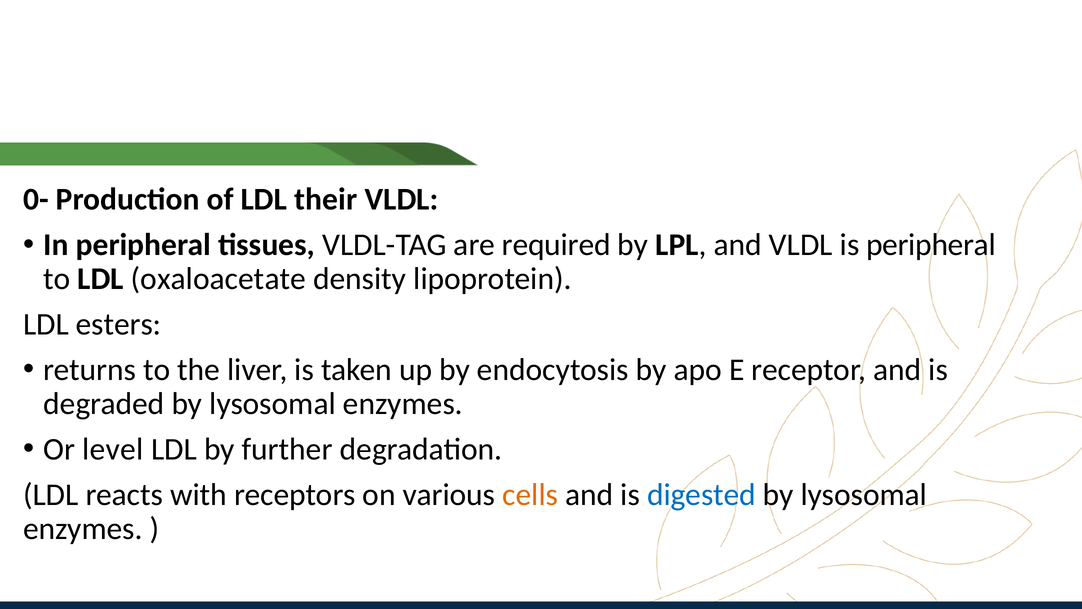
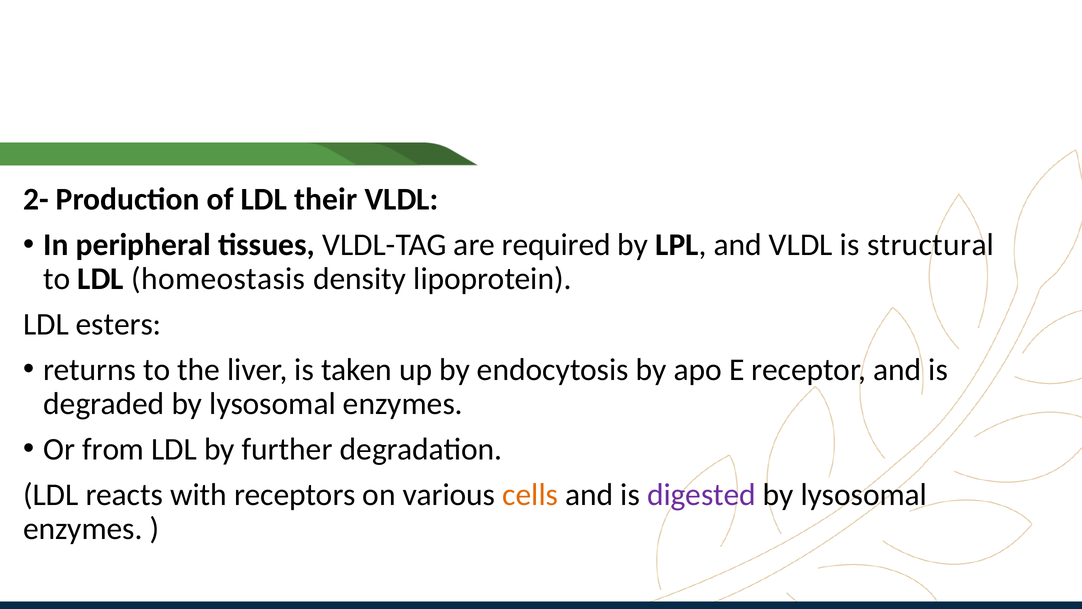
0-: 0- -> 2-
is peripheral: peripheral -> structural
oxaloacetate: oxaloacetate -> homeostasis
level: level -> from
digested colour: blue -> purple
